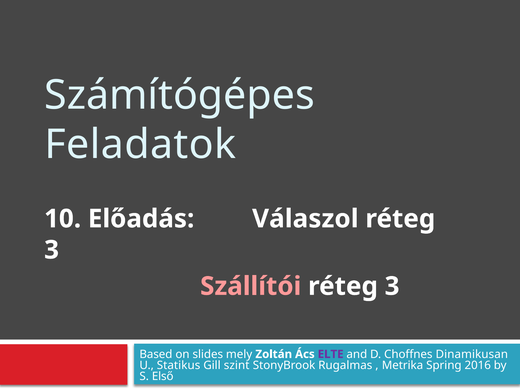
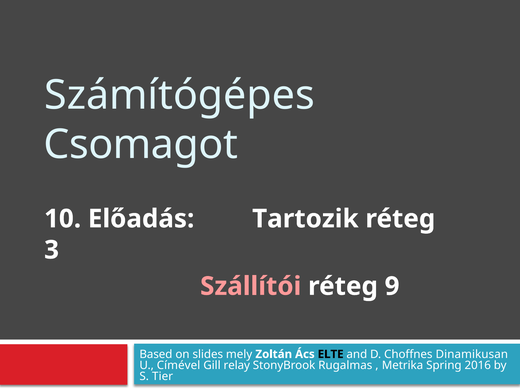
Feladatok: Feladatok -> Csomagot
Válaszol: Válaszol -> Tartozik
3 at (392, 286): 3 -> 9
ELTE colour: purple -> black
Statikus: Statikus -> Címével
szint: szint -> relay
Első: Első -> Tier
